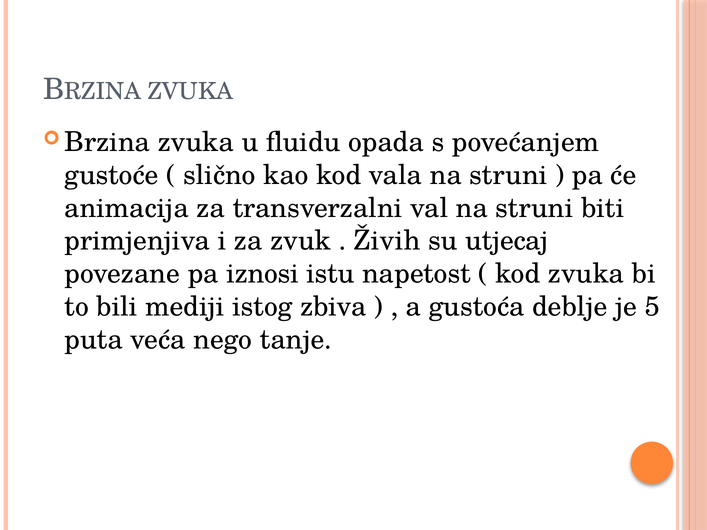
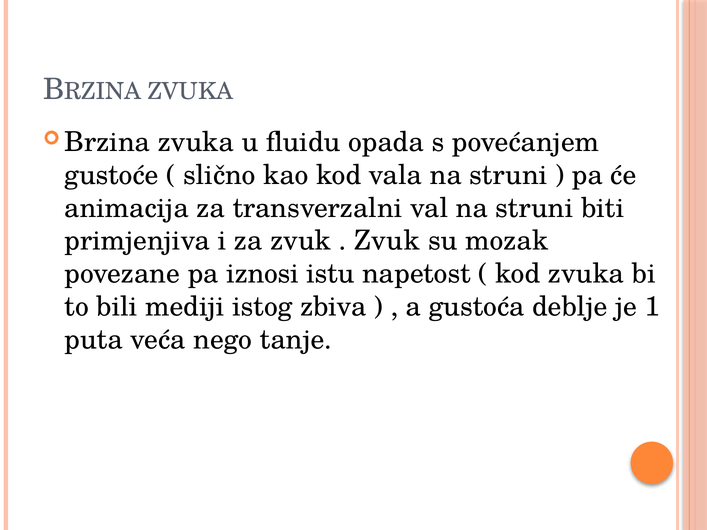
Živih at (387, 241): Živih -> Zvuk
utjecaj: utjecaj -> mozak
5: 5 -> 1
